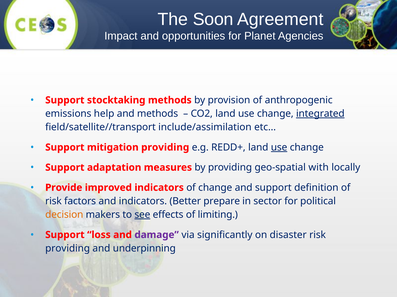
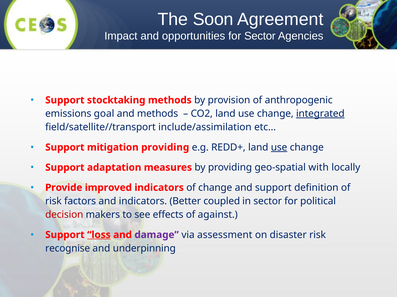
for Planet: Planet -> Sector
help: help -> goal
prepare: prepare -> coupled
decision colour: orange -> red
see underline: present -> none
limiting: limiting -> against
loss underline: none -> present
significantly: significantly -> assessment
providing at (68, 249): providing -> recognise
